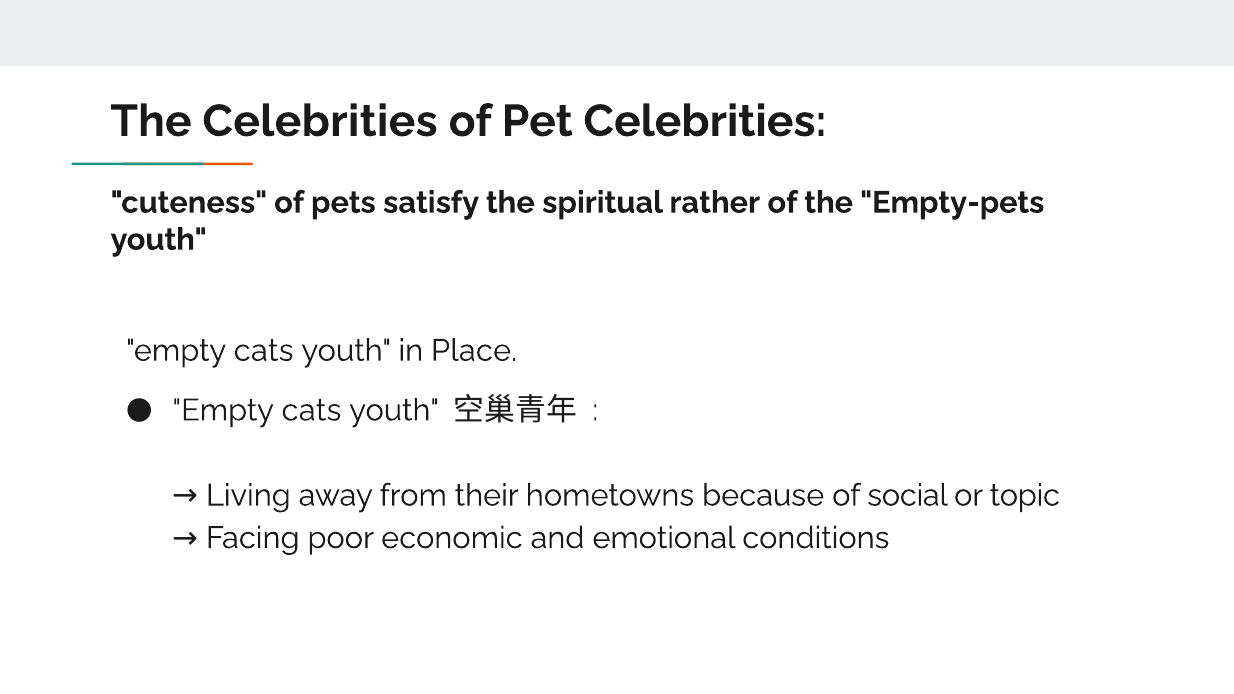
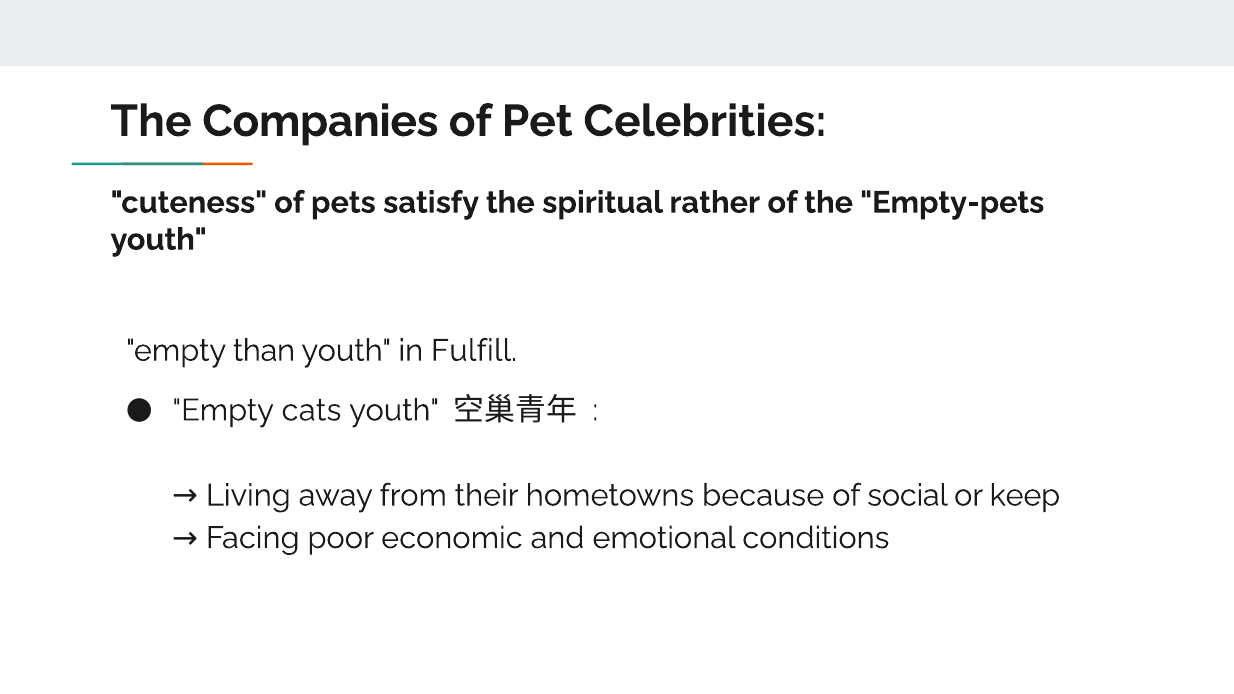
The Celebrities: Celebrities -> Companies
cats at (264, 351): cats -> than
Place: Place -> Fulfill
topic: topic -> keep
